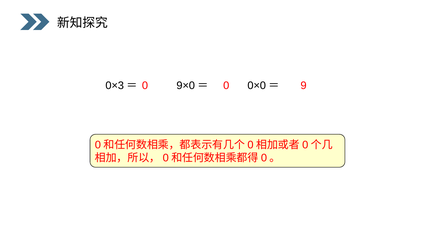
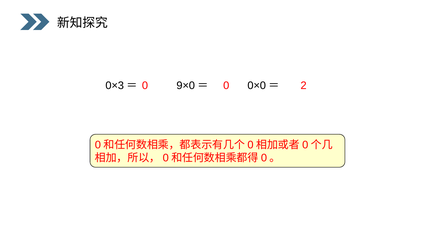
9: 9 -> 2
